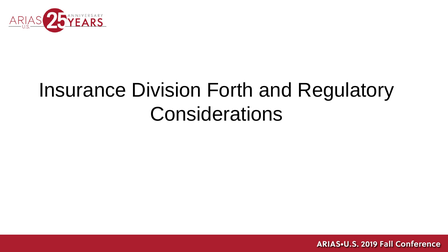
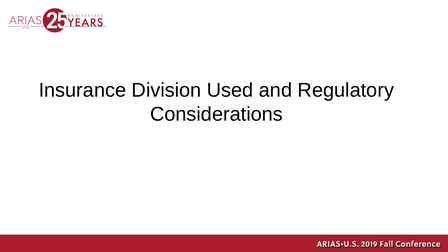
Forth: Forth -> Used
